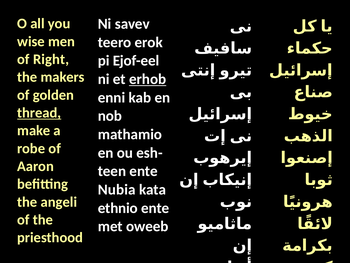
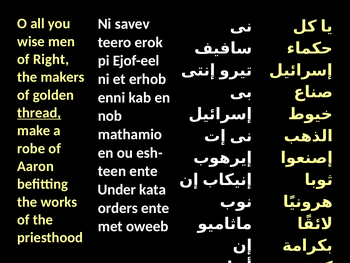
erhob underline: present -> none
Nubia: Nubia -> Under
angeli: angeli -> works
ethnio: ethnio -> orders
